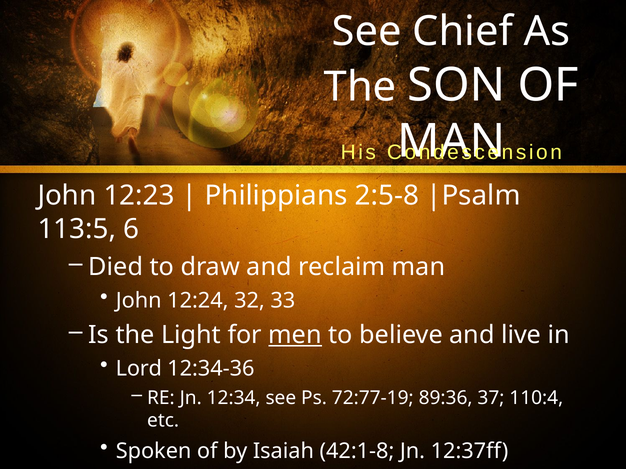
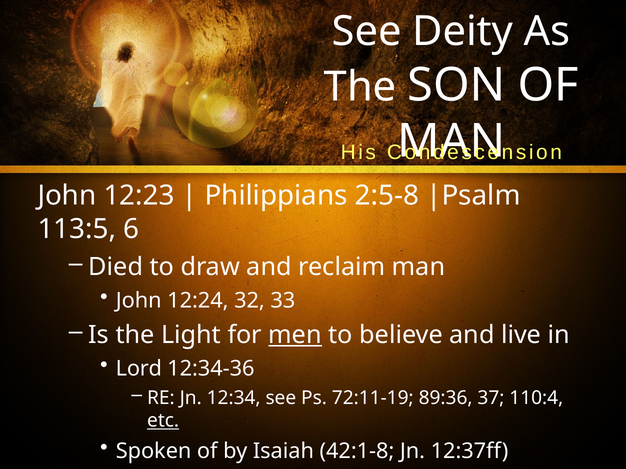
Chief: Chief -> Deity
72:77-19: 72:77-19 -> 72:11-19
etc underline: none -> present
